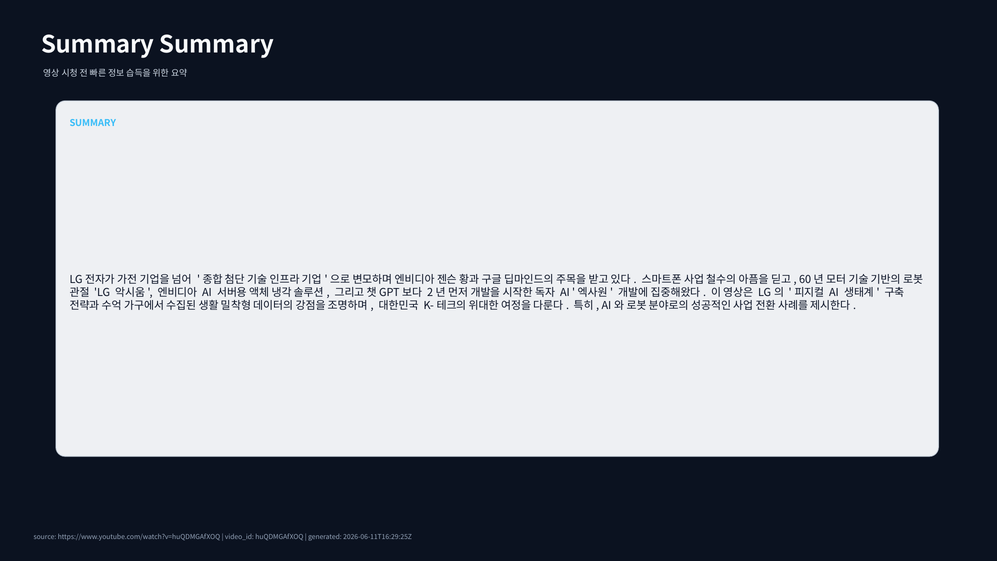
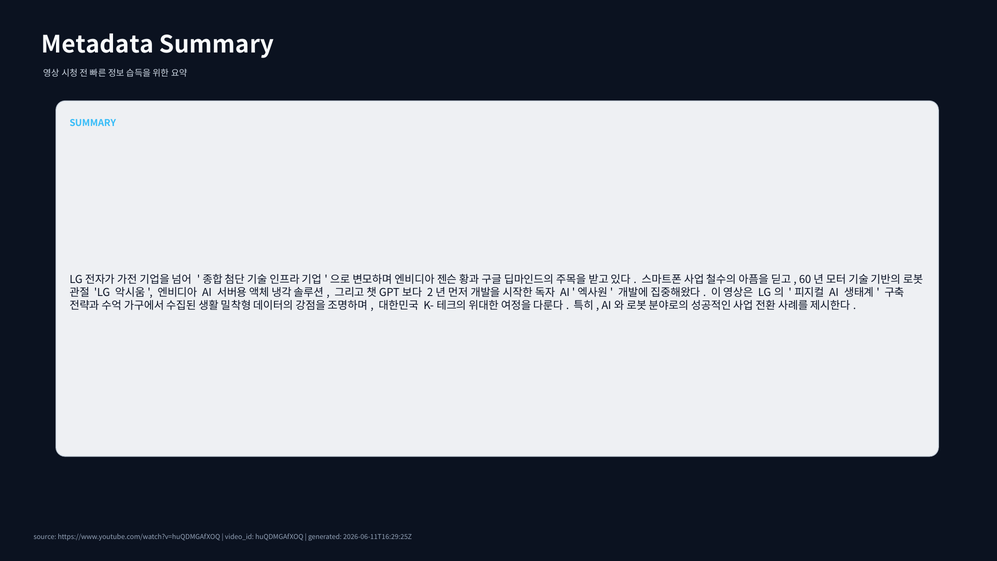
Summary at (98, 45): Summary -> Metadata
